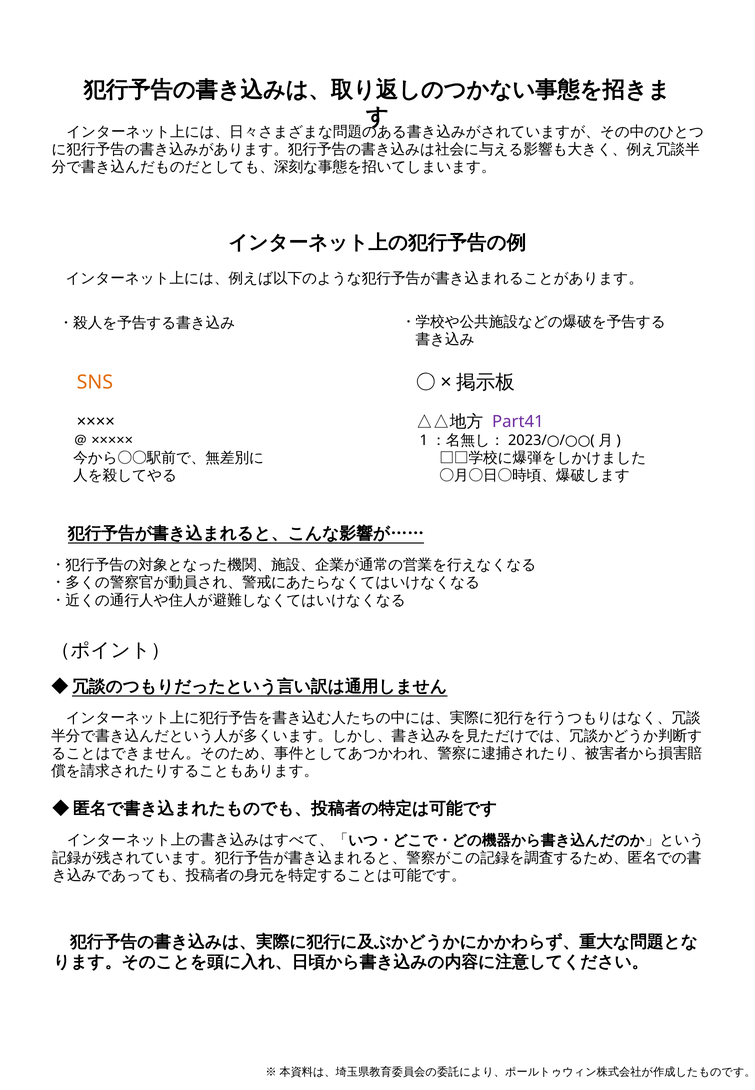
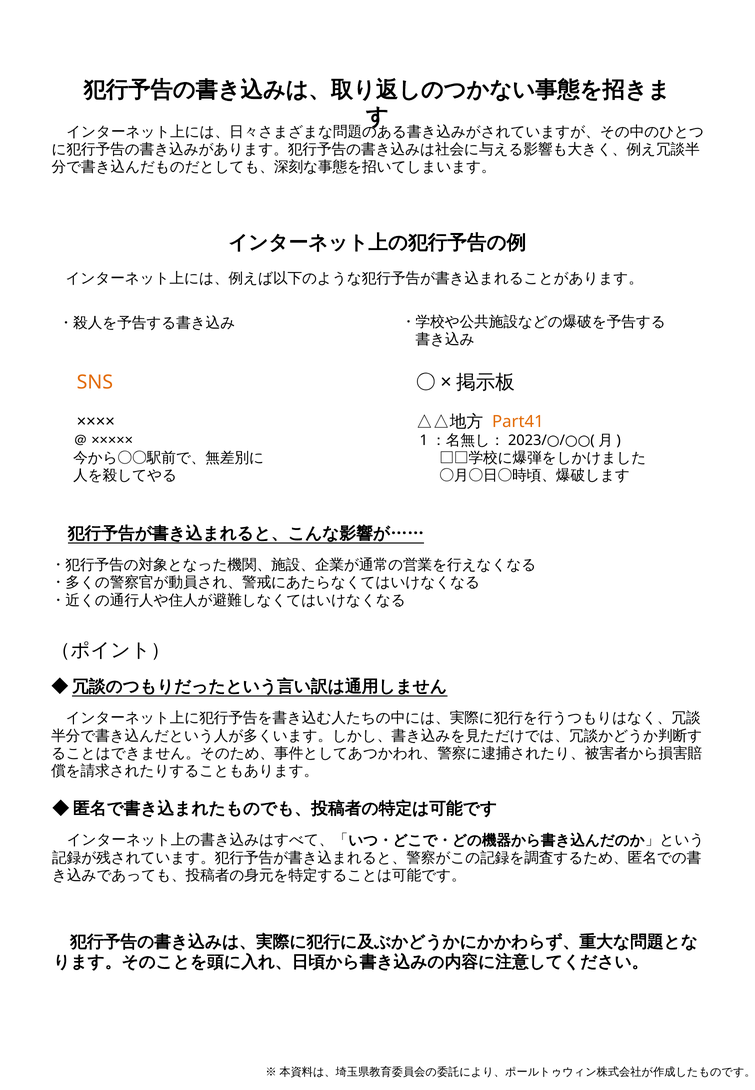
Part41 colour: purple -> orange
